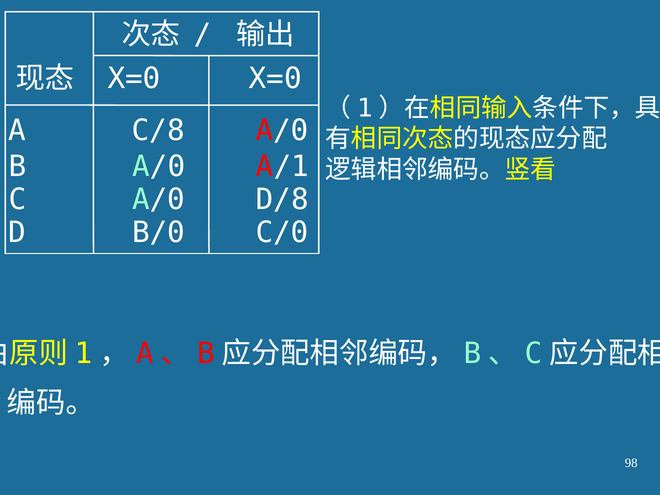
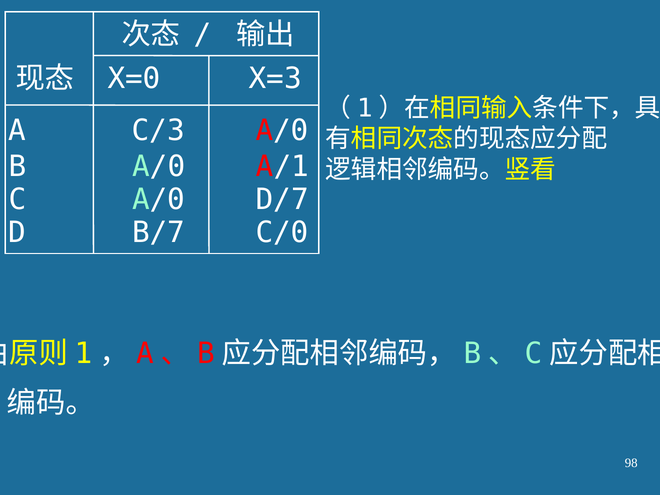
X=0 X=0: X=0 -> X=3
C/8: C/8 -> C/3
D/8: D/8 -> D/7
B/0: B/0 -> B/7
